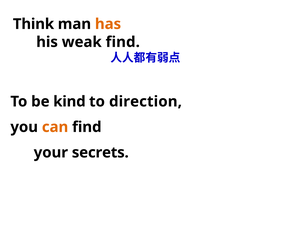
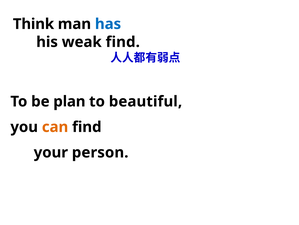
has colour: orange -> blue
kind: kind -> plan
direction: direction -> beautiful
secrets: secrets -> person
